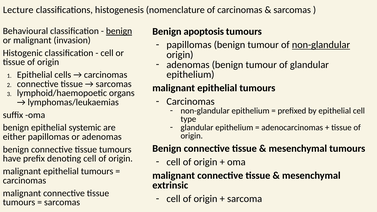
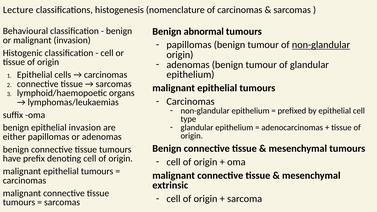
benign at (119, 31) underline: present -> none
apoptosis: apoptosis -> abnormal
epithelial systemic: systemic -> invasion
